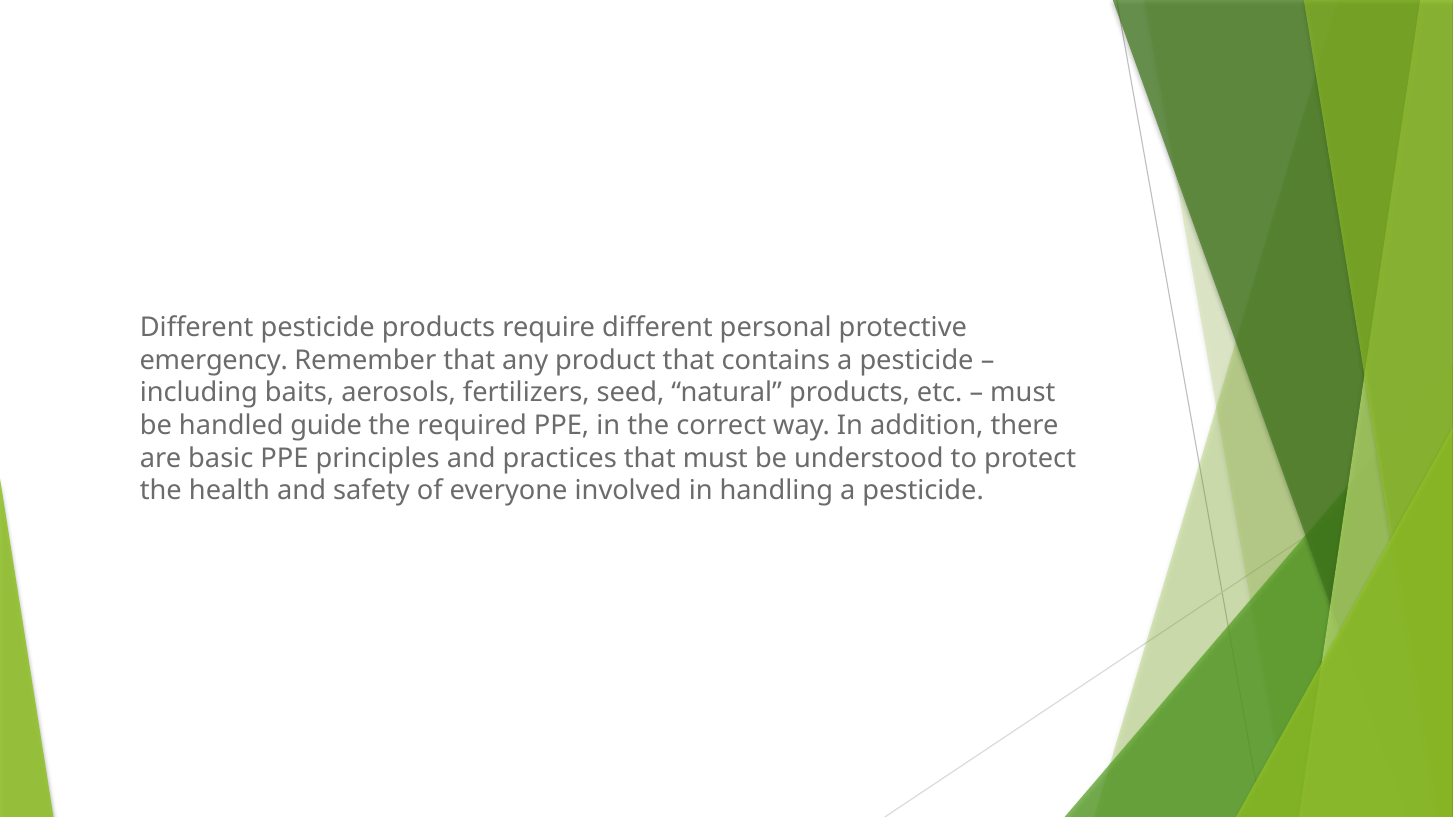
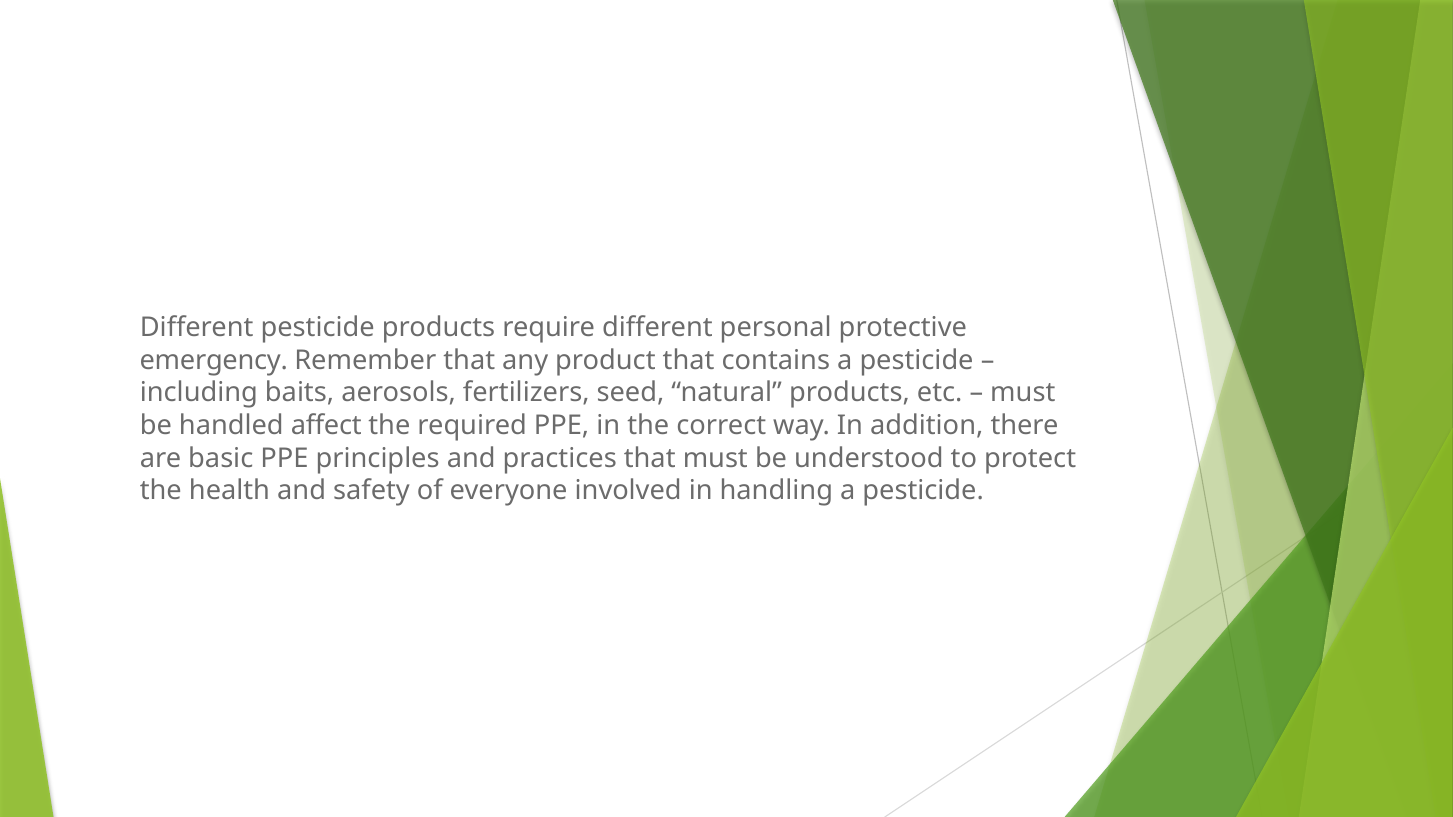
guide: guide -> affect
